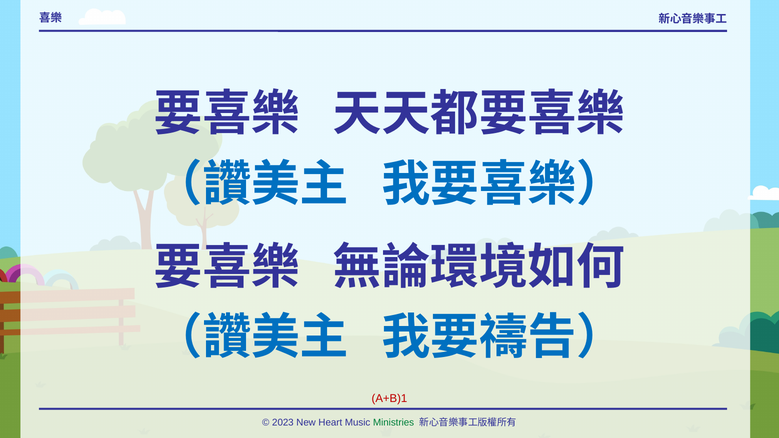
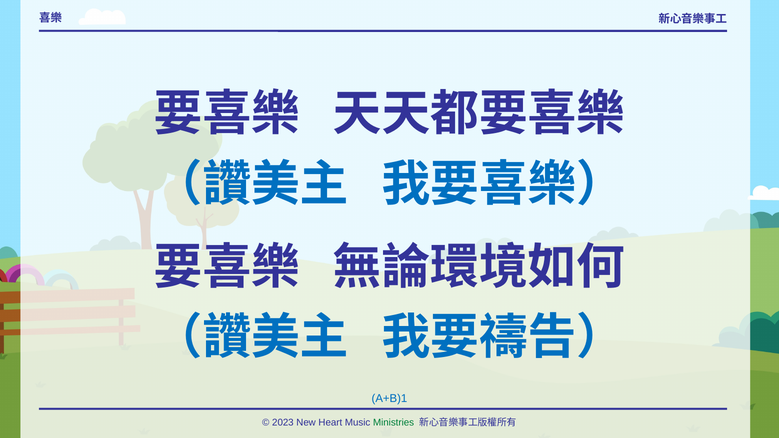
A+B)1 colour: red -> blue
